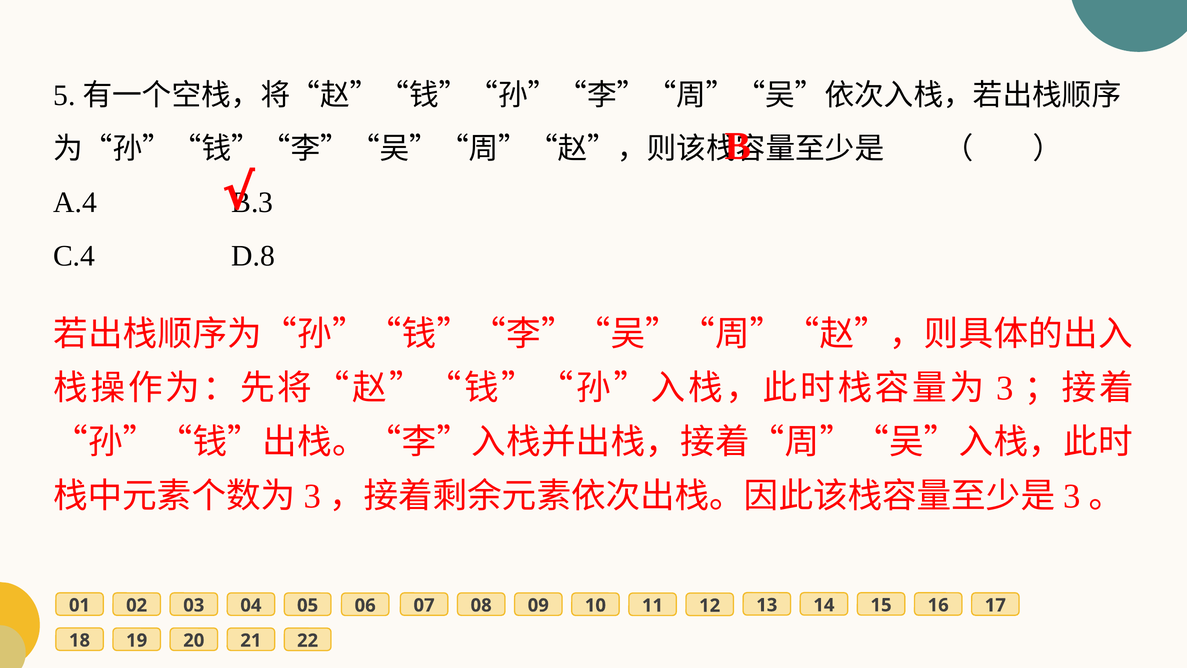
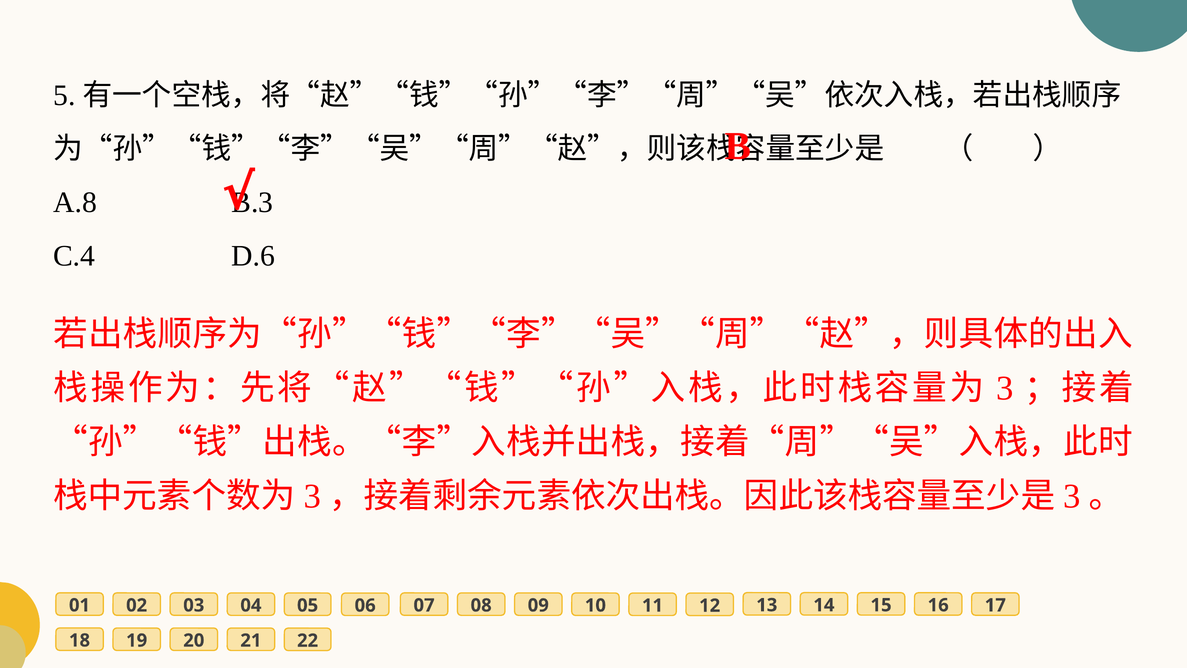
A.4: A.4 -> A.8
D.8: D.8 -> D.6
